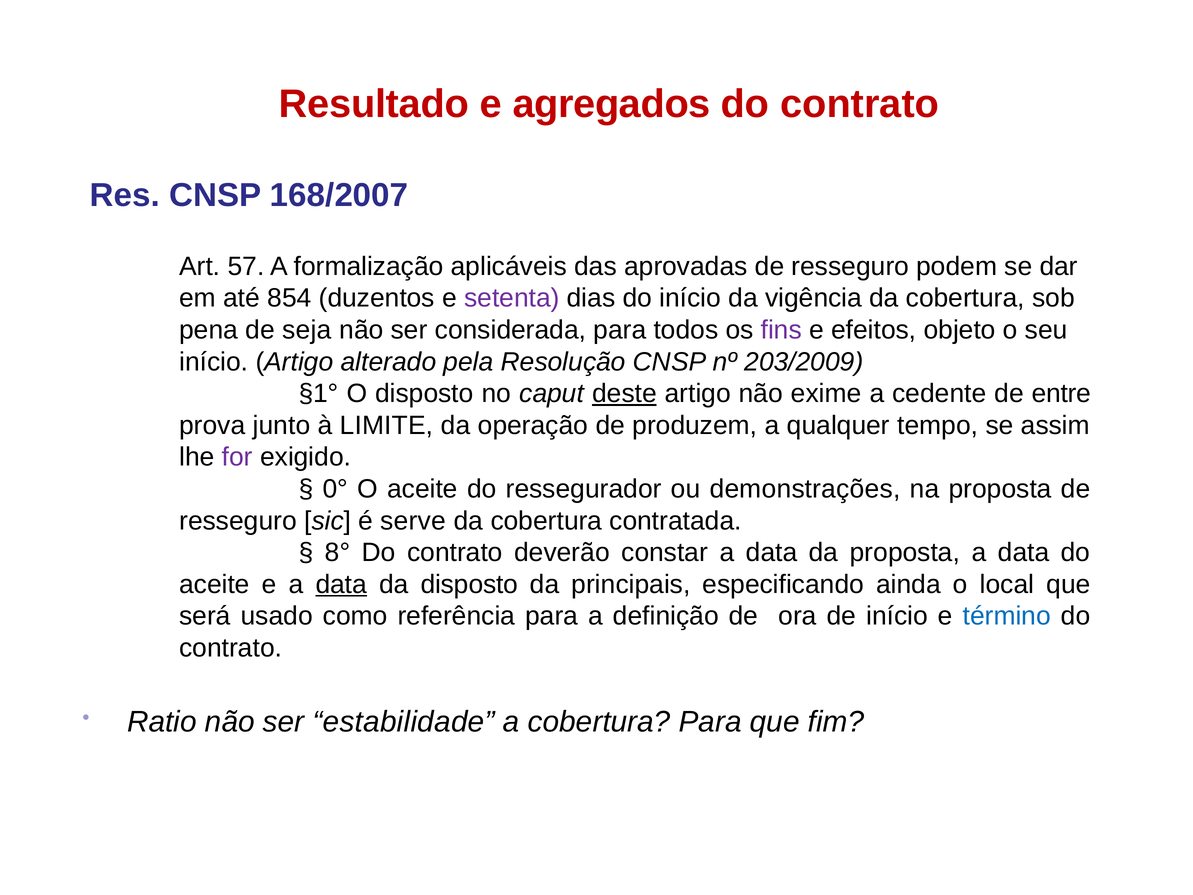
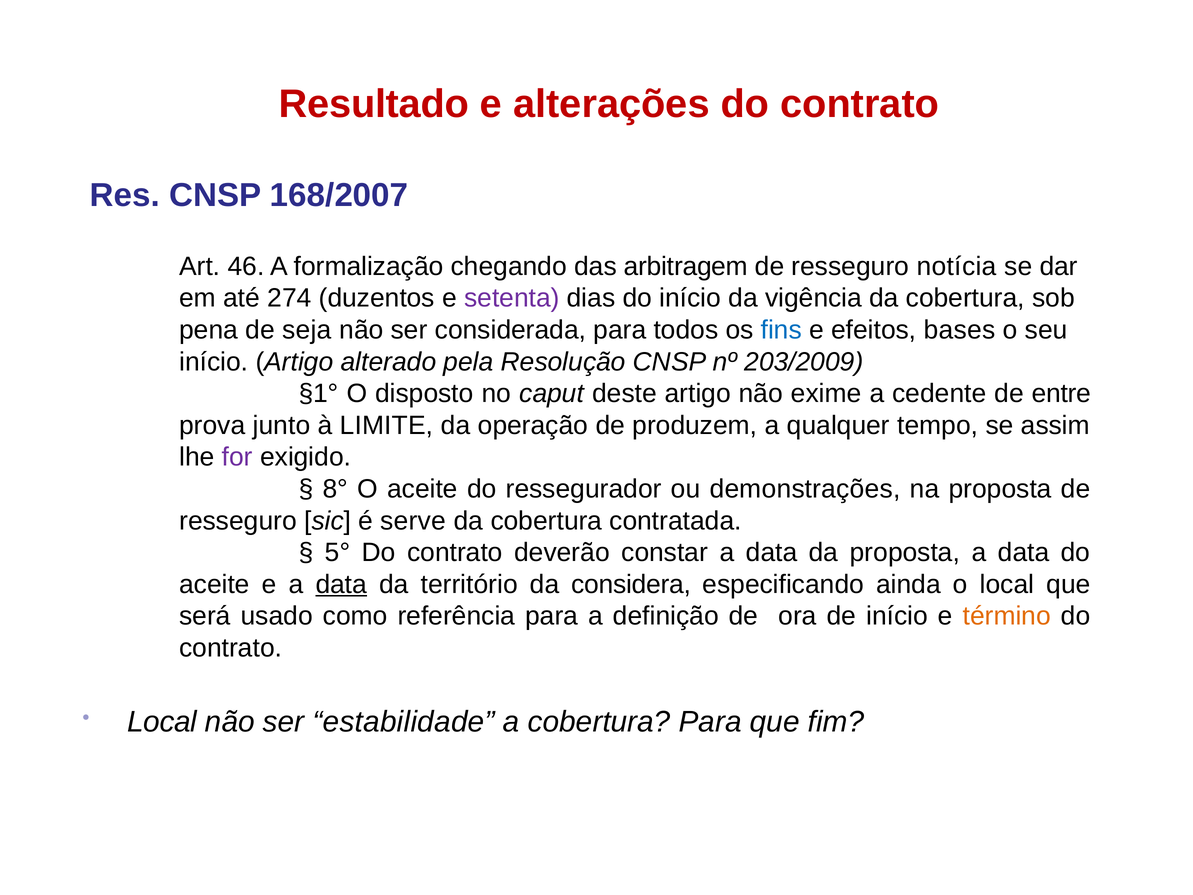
agregados: agregados -> alterações
57: 57 -> 46
aplicáveis: aplicáveis -> chegando
aprovadas: aprovadas -> arbitragem
podem: podem -> notícia
854: 854 -> 274
fins colour: purple -> blue
objeto: objeto -> bases
deste underline: present -> none
0°: 0° -> 8°
8°: 8° -> 5°
da disposto: disposto -> território
principais: principais -> considera
término colour: blue -> orange
Ratio at (162, 722): Ratio -> Local
